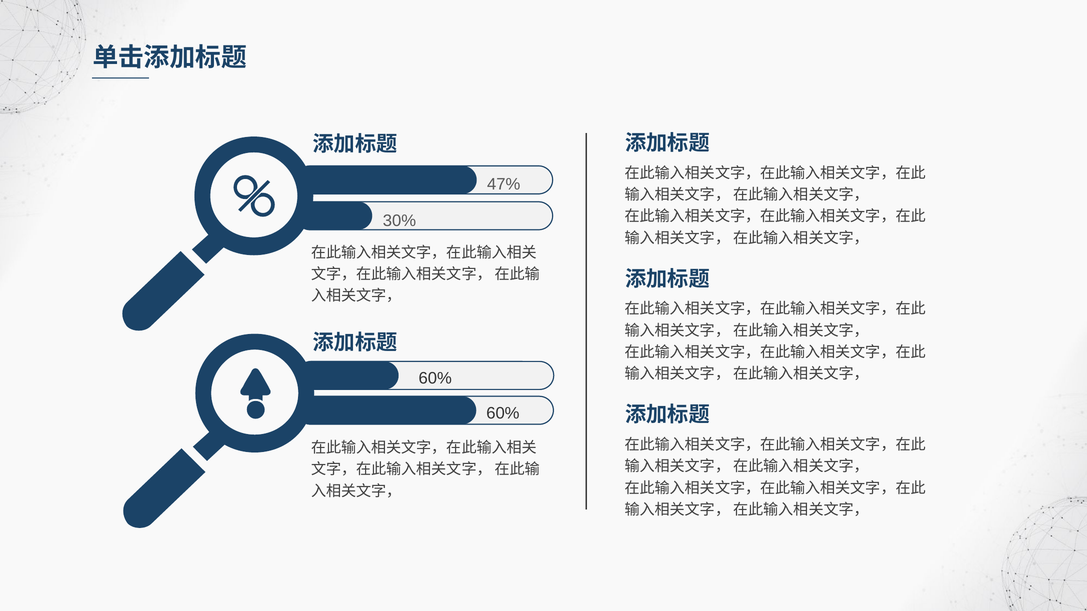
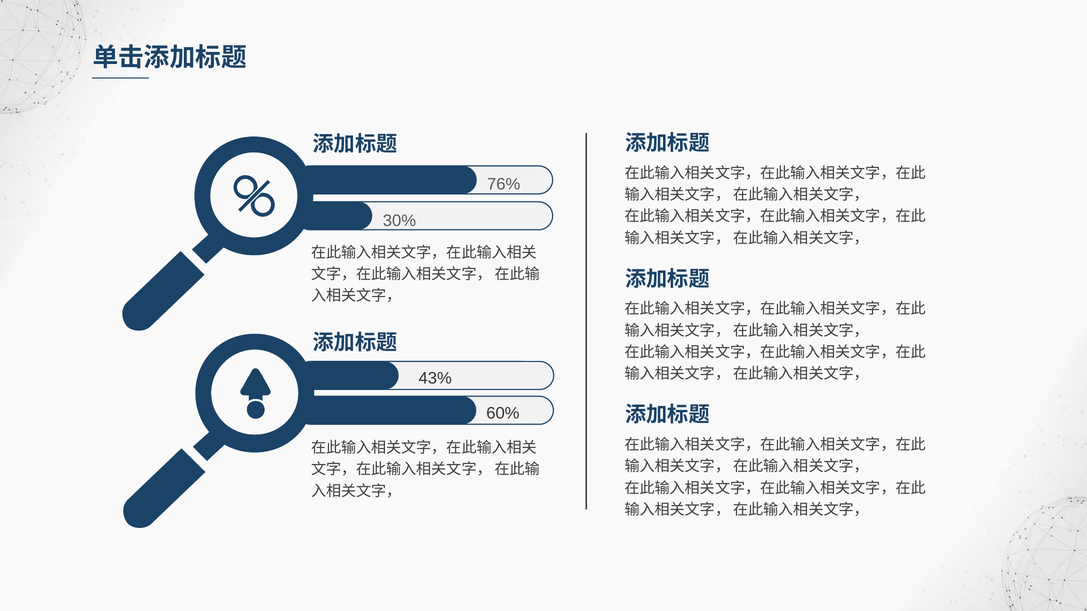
47%: 47% -> 76%
60% at (435, 379): 60% -> 43%
